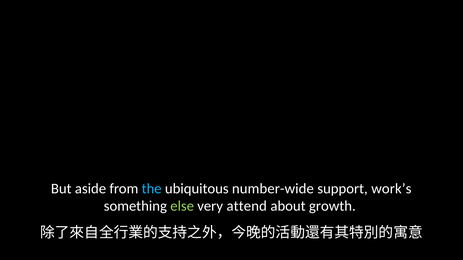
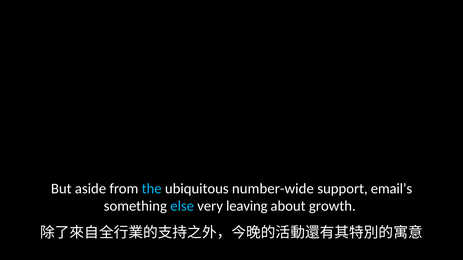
work’s: work’s -> email’s
else colour: light green -> light blue
attend: attend -> leaving
